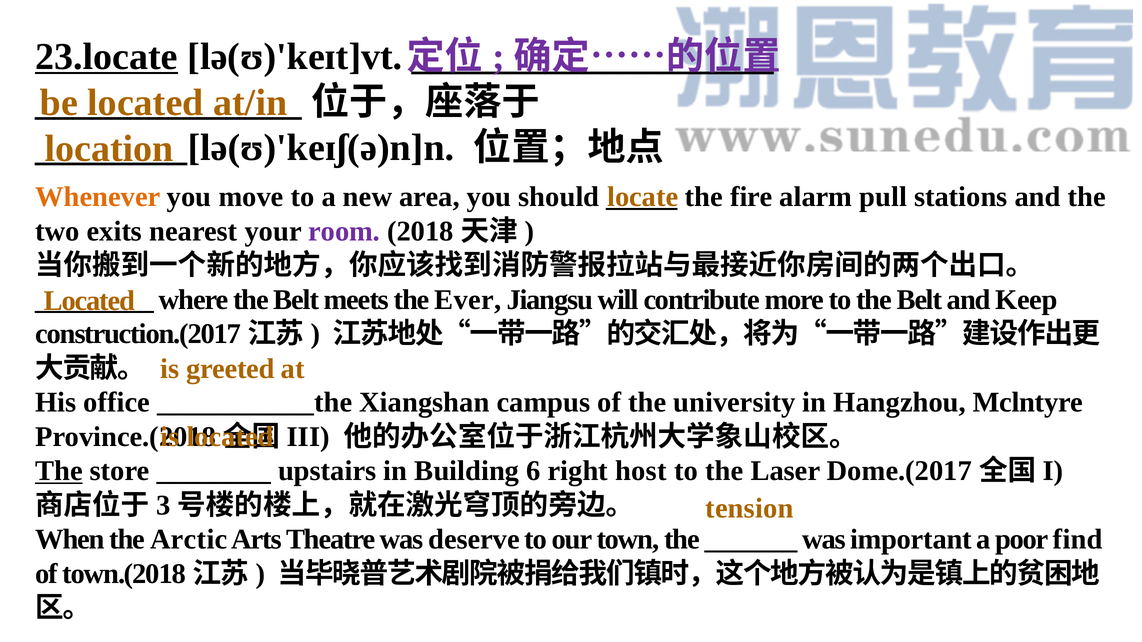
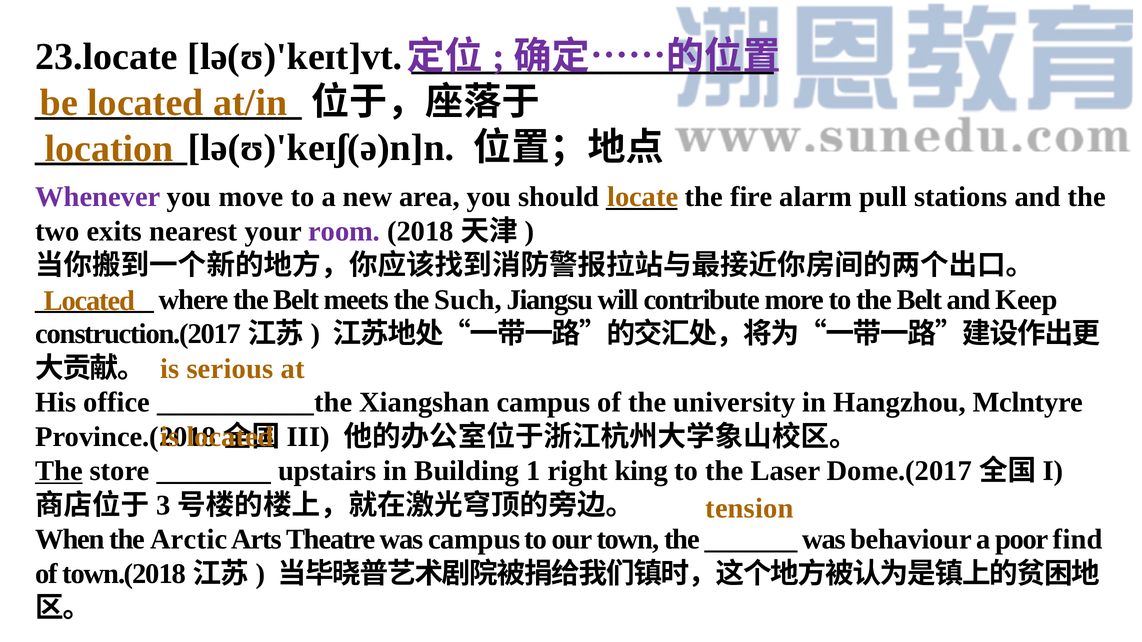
23.locate underline: present -> none
Whenever colour: orange -> purple
Ever: Ever -> Such
greeted: greeted -> serious
6: 6 -> 1
host: host -> king
was deserve: deserve -> campus
important: important -> behaviour
